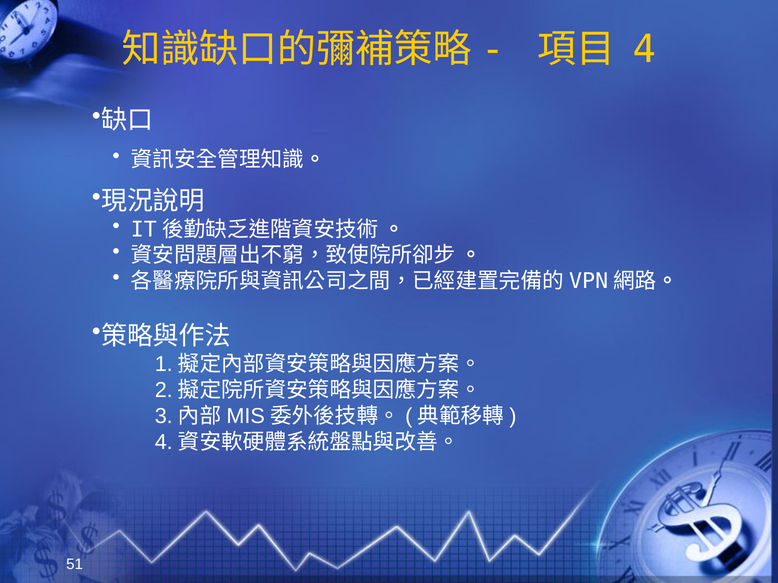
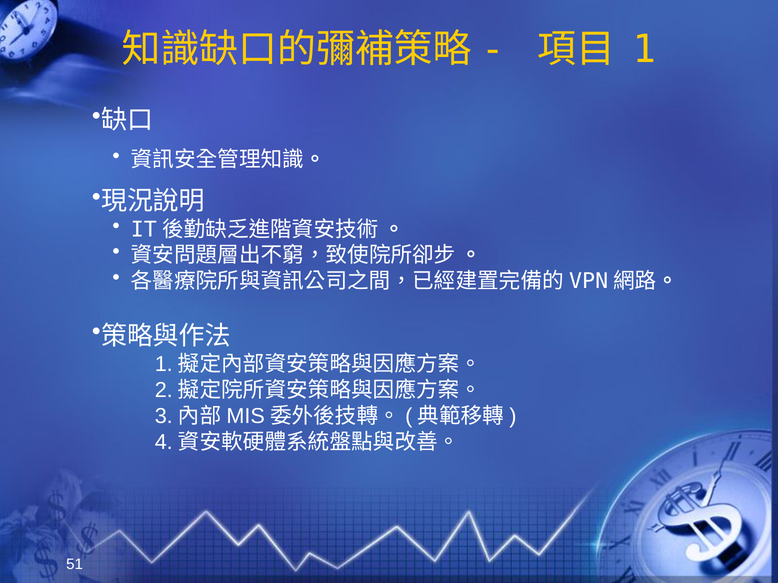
4: 4 -> 1
